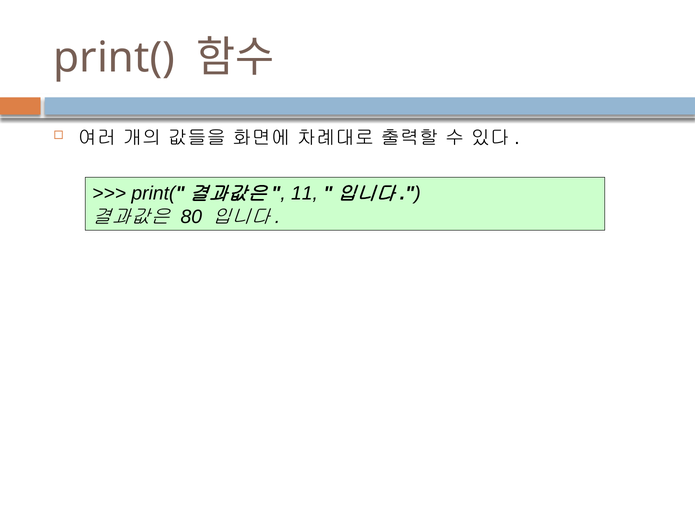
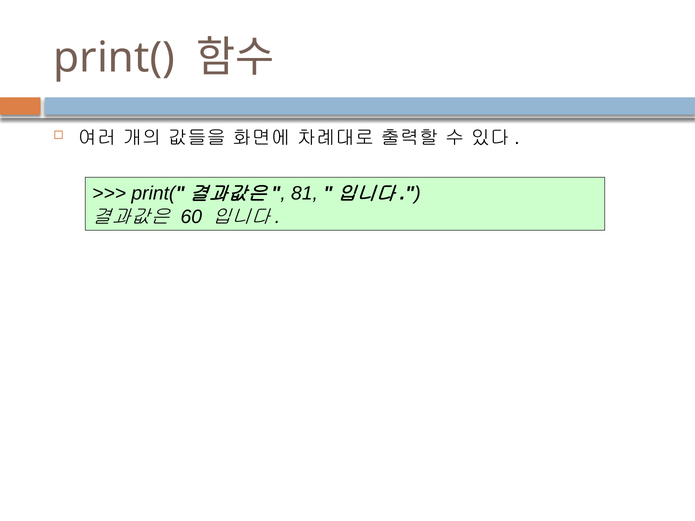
11: 11 -> 81
80: 80 -> 60
